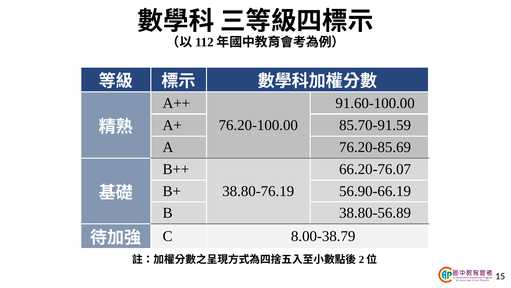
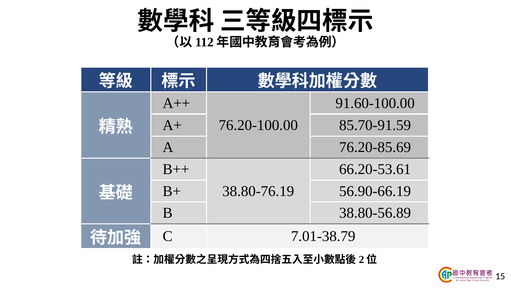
66.20-76.07: 66.20-76.07 -> 66.20-53.61
8.00-38.79: 8.00-38.79 -> 7.01-38.79
